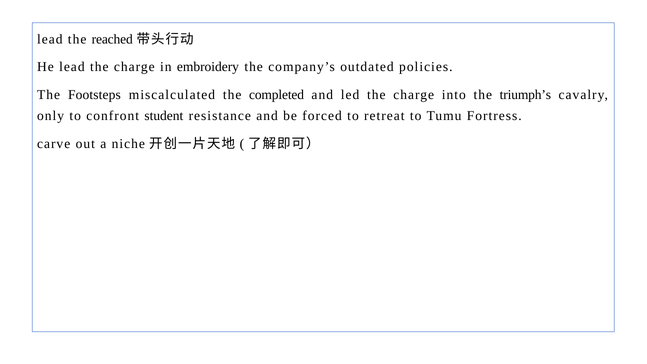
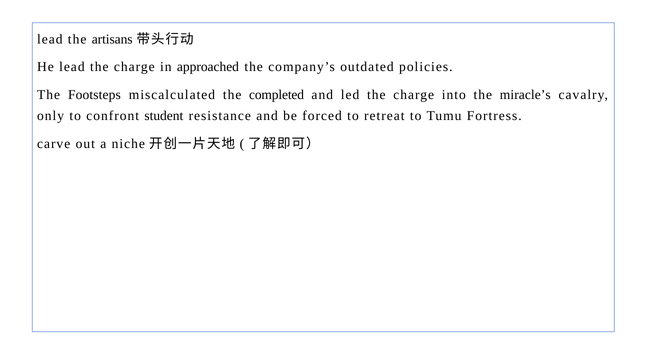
reached: reached -> artisans
embroidery: embroidery -> approached
triumph’s: triumph’s -> miracle’s
